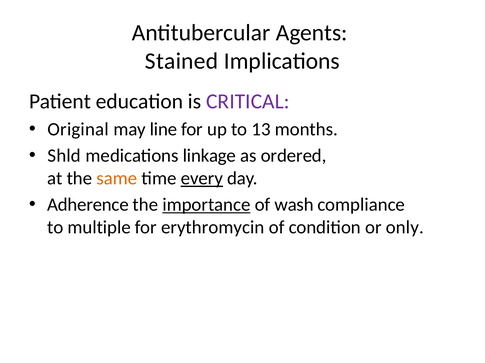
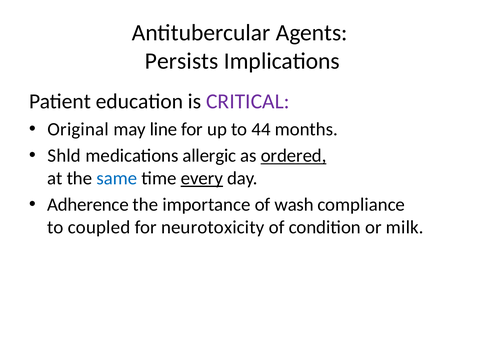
Stained: Stained -> Persists
13: 13 -> 44
linkage: linkage -> allergic
ordered underline: none -> present
same colour: orange -> blue
importance underline: present -> none
multiple: multiple -> coupled
erythromycin: erythromycin -> neurotoxicity
only: only -> milk
